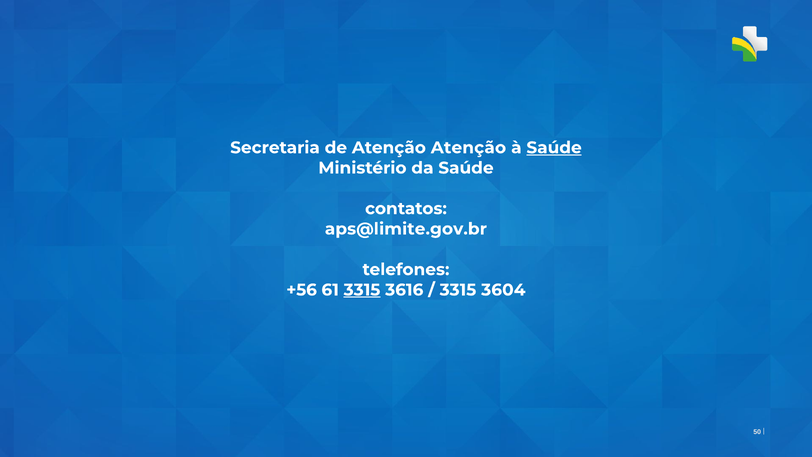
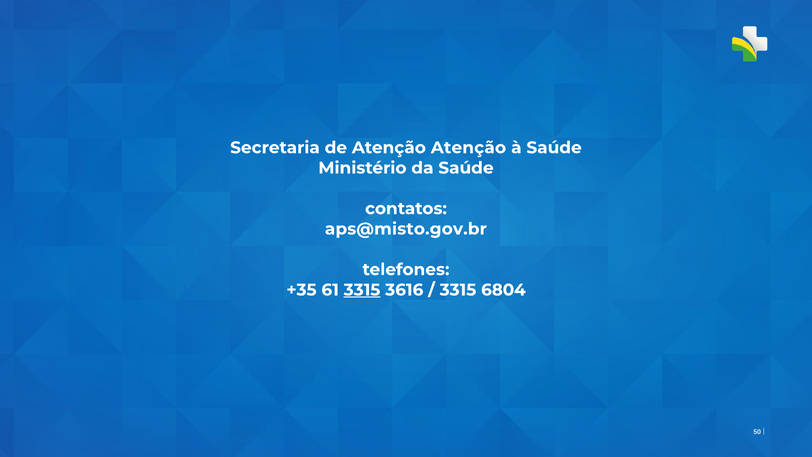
Saúde at (554, 148) underline: present -> none
aps@limite.gov.br: aps@limite.gov.br -> aps@misto.gov.br
+56: +56 -> +35
3604: 3604 -> 6804
